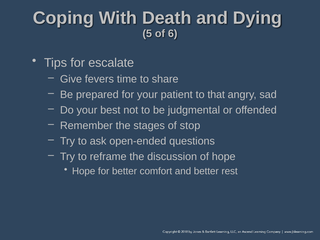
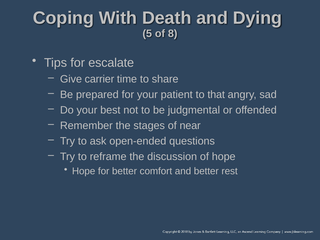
6: 6 -> 8
fevers: fevers -> carrier
stop: stop -> near
